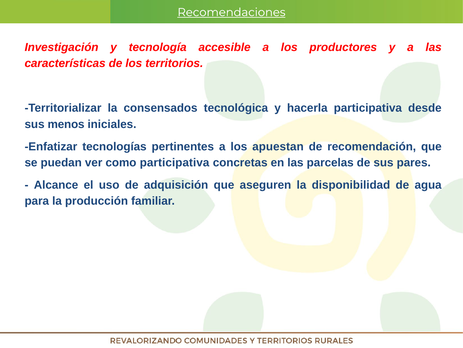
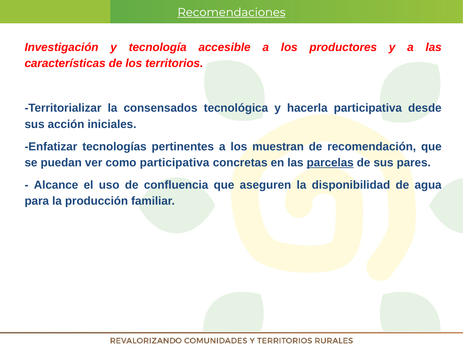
menos: menos -> acción
apuestan: apuestan -> muestran
parcelas underline: none -> present
adquisición: adquisición -> confluencia
